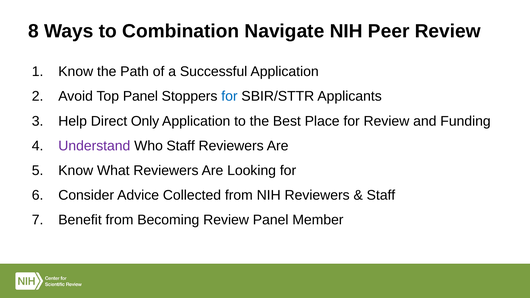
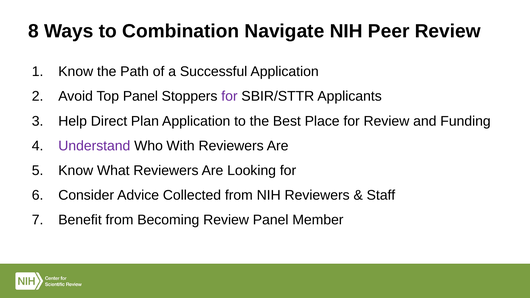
for at (229, 96) colour: blue -> purple
Only: Only -> Plan
Who Staff: Staff -> With
